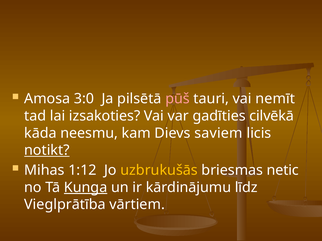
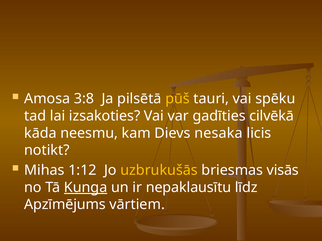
3:0: 3:0 -> 3:8
pūš colour: pink -> yellow
nemīt: nemīt -> spēku
saviem: saviem -> nesaka
notikt underline: present -> none
netic: netic -> visās
kārdinājumu: kārdinājumu -> nepaklausītu
Vieglprātība: Vieglprātība -> Apzīmējums
